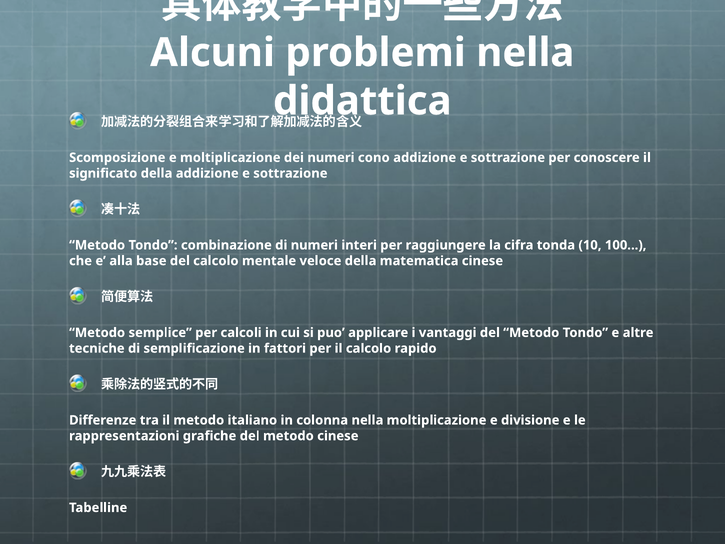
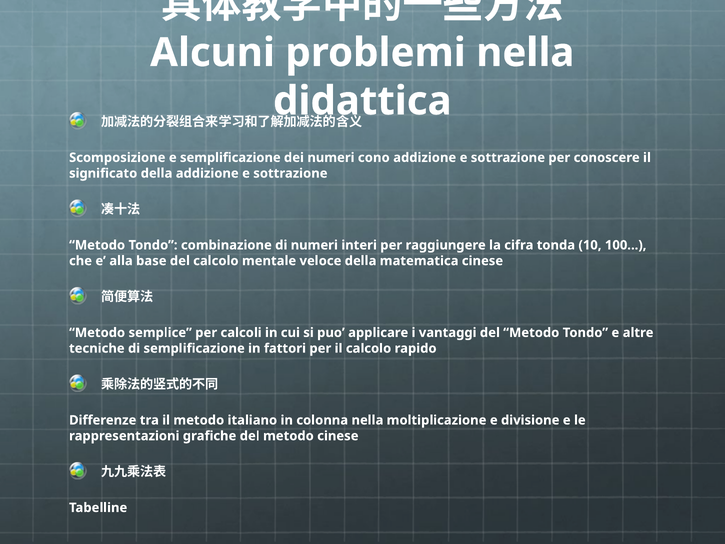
e moltiplicazione: moltiplicazione -> semplificazione
